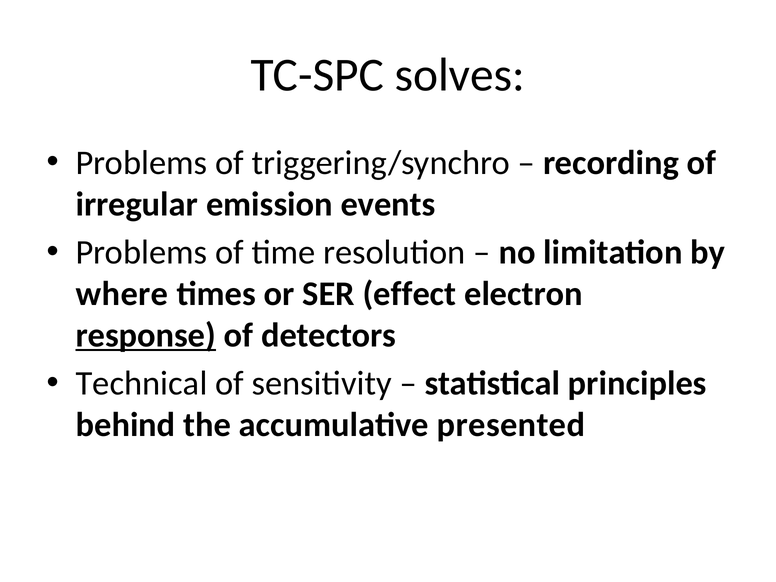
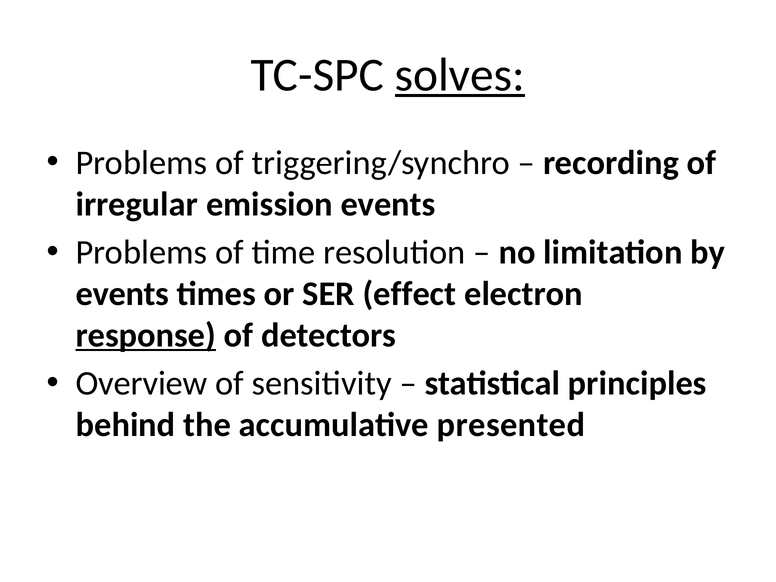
solves underline: none -> present
where at (122, 294): where -> events
Technical: Technical -> Overview
